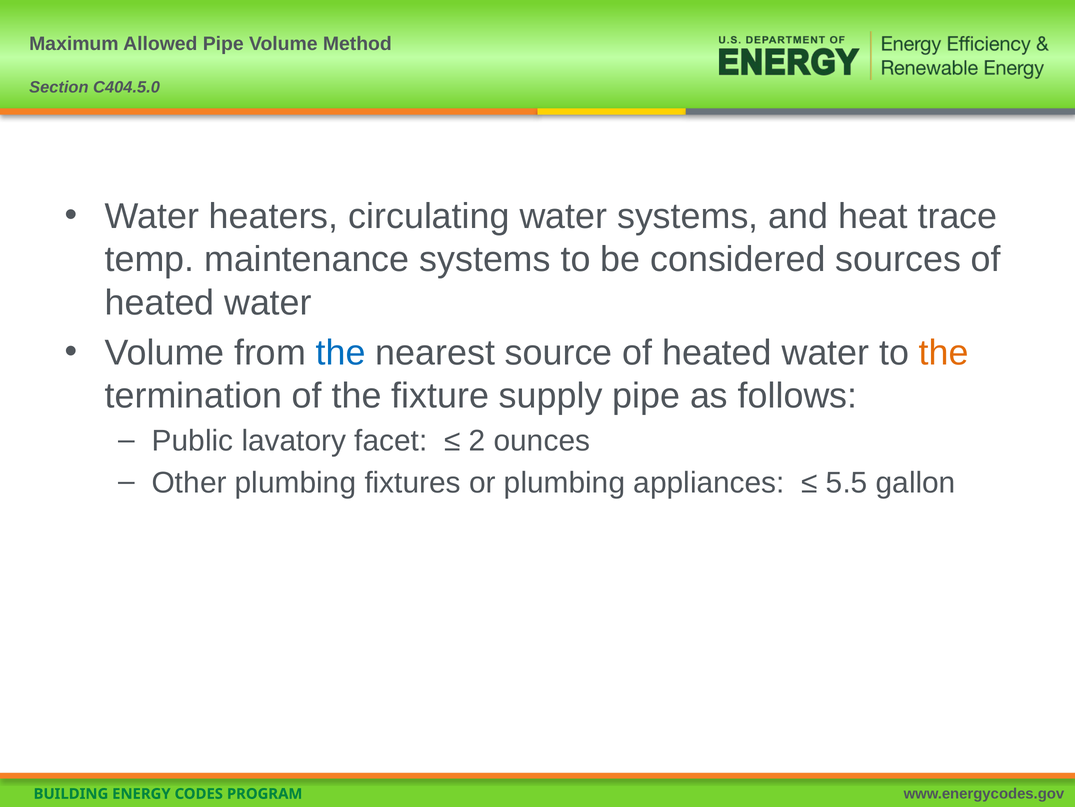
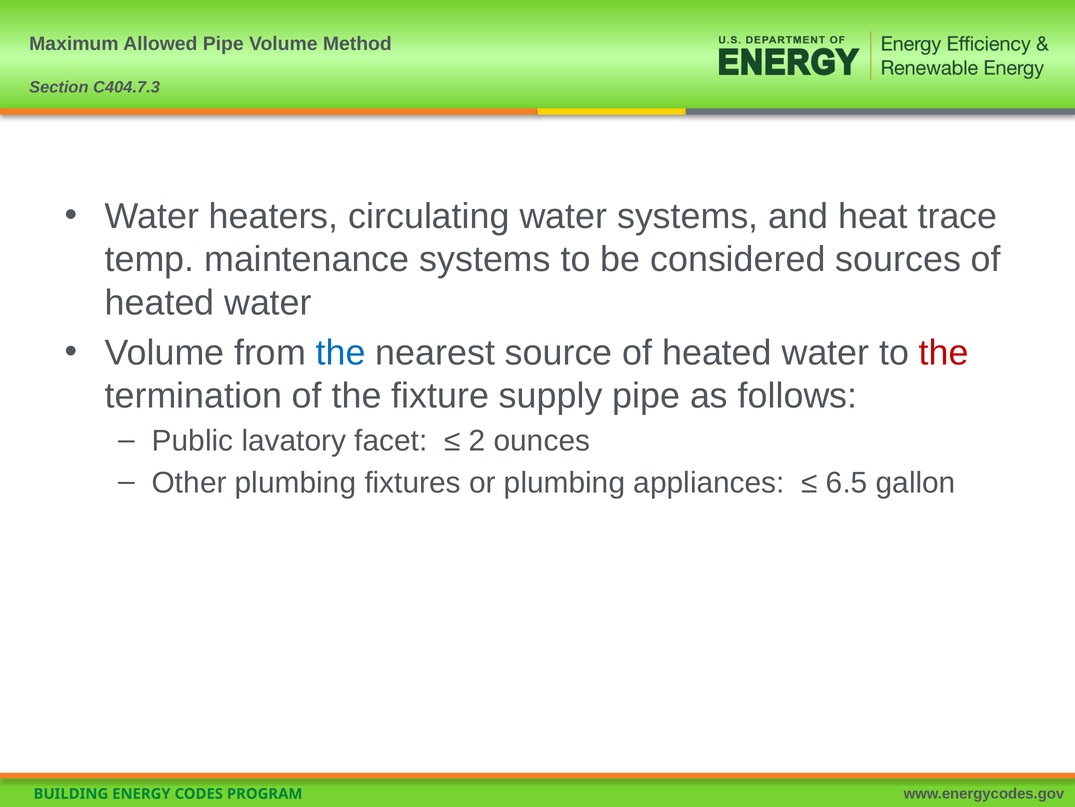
C404.5.0: C404.5.0 -> C404.7.3
the at (944, 353) colour: orange -> red
5.5: 5.5 -> 6.5
